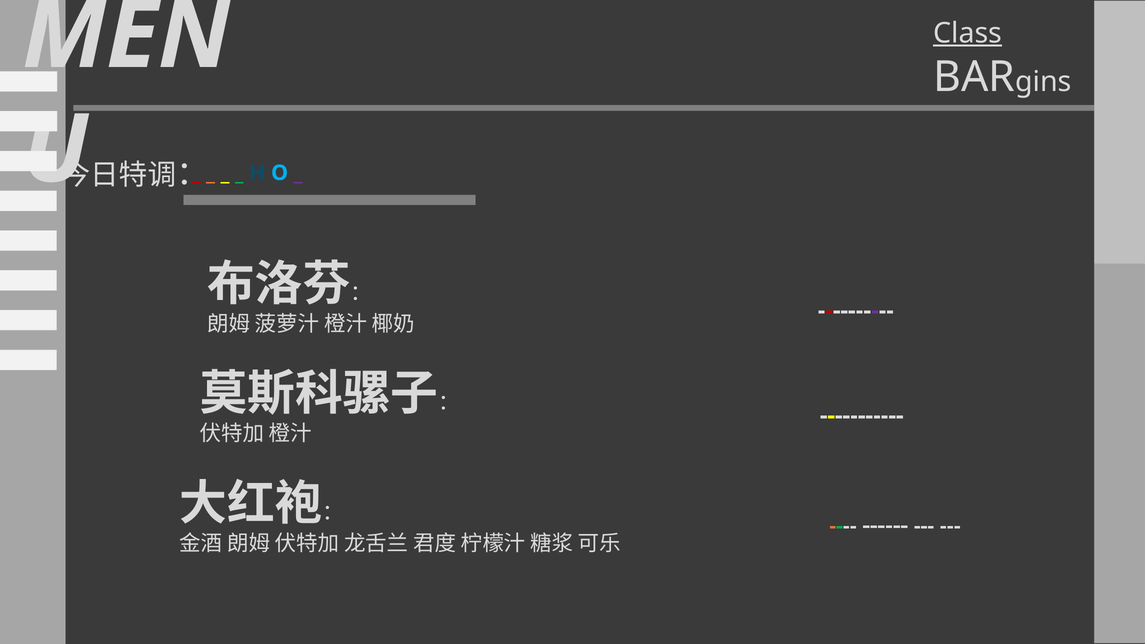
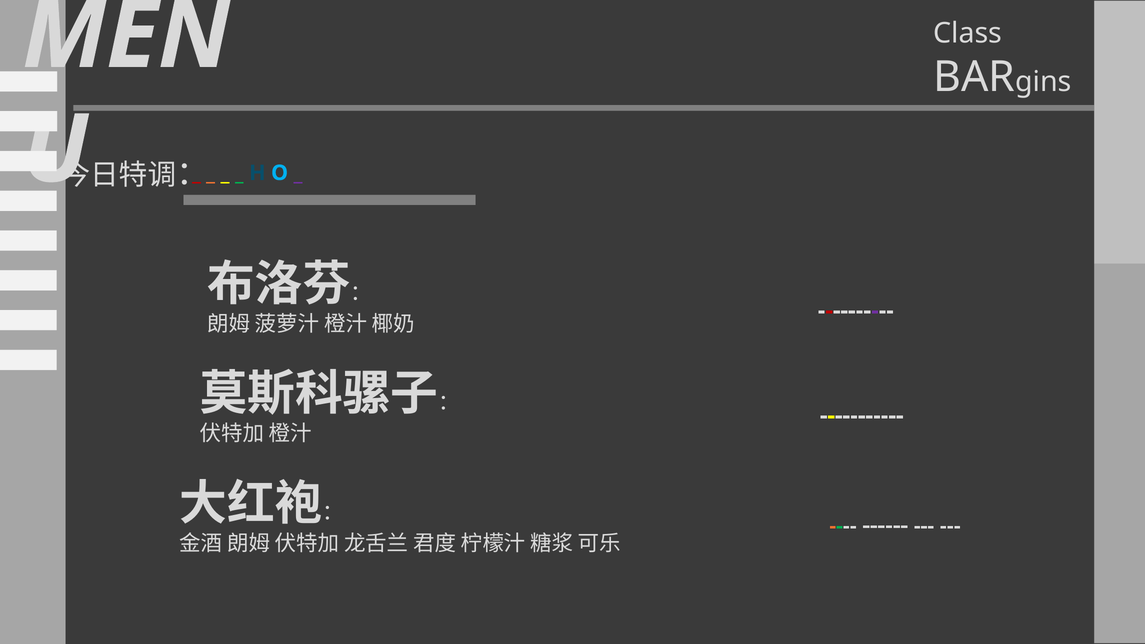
Class underline: present -> none
